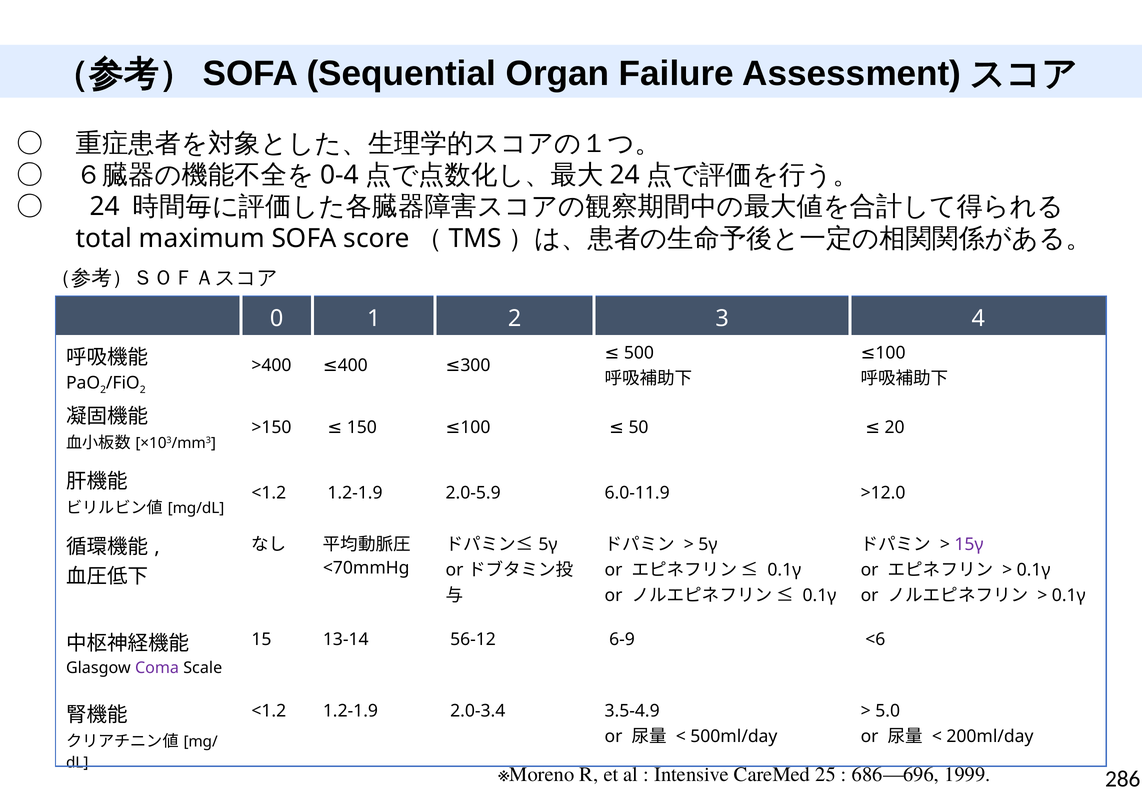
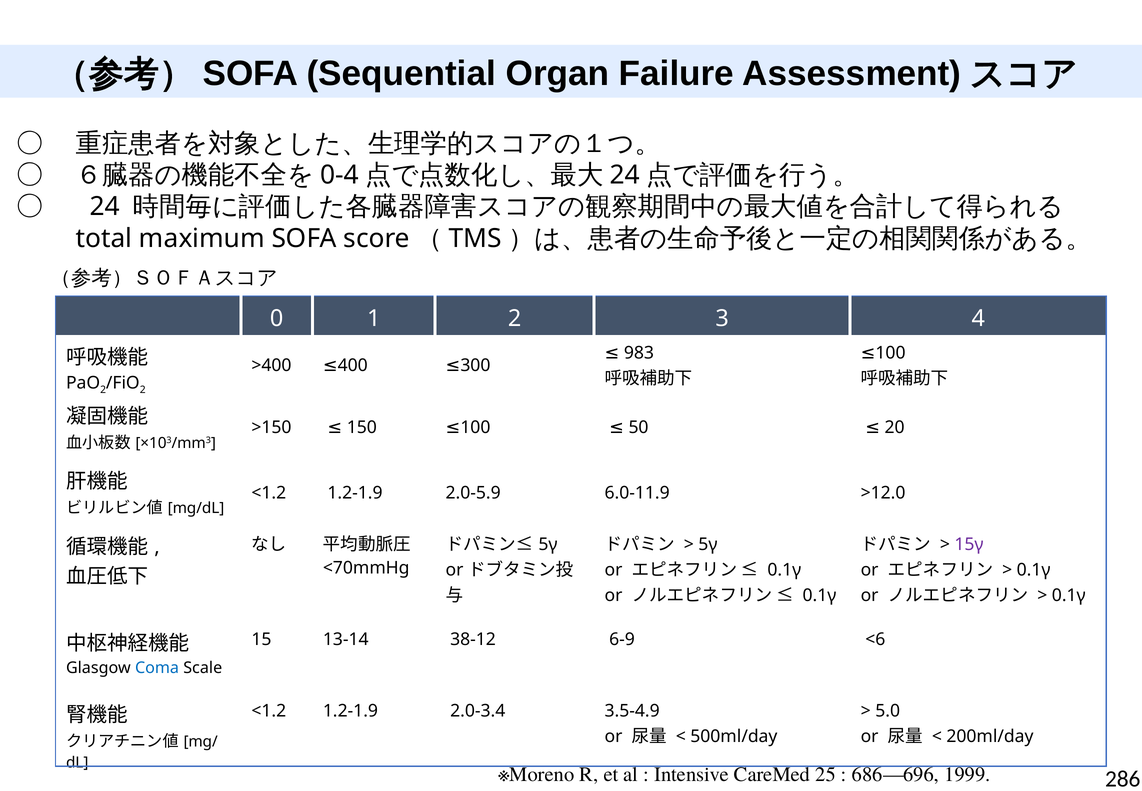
500: 500 -> 983
56-12: 56-12 -> 38-12
Coma colour: purple -> blue
